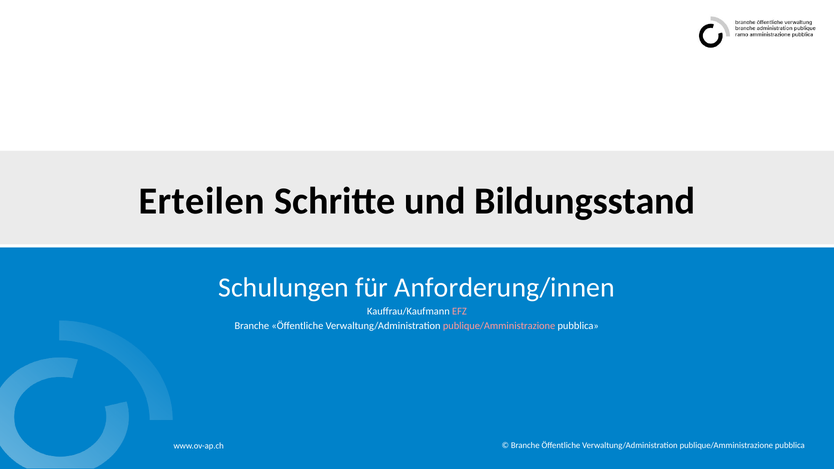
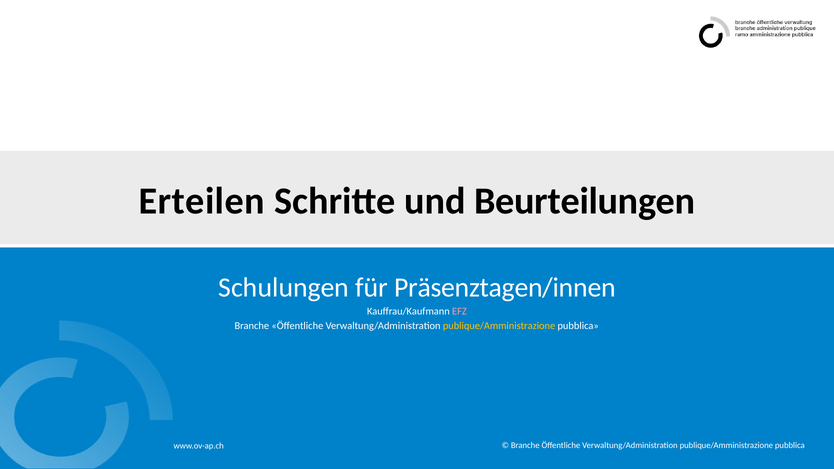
Bildungsstand: Bildungsstand -> Beurteilungen
Anforderung/innen: Anforderung/innen -> Präsenztagen/innen
publique/Amministrazione at (499, 326) colour: pink -> yellow
